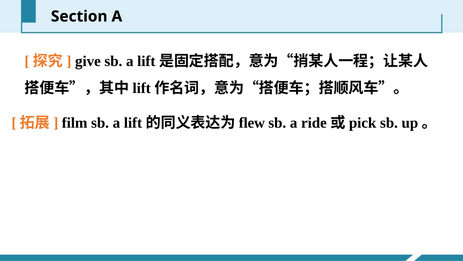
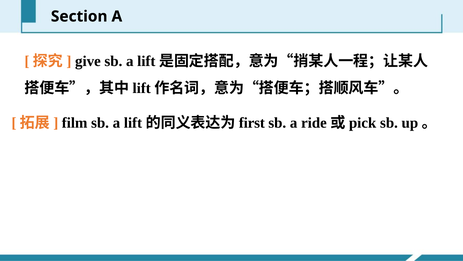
flew: flew -> first
